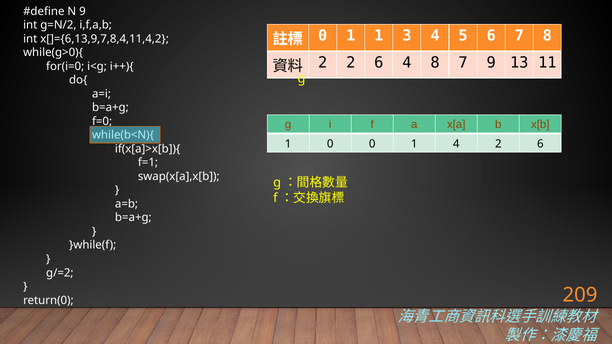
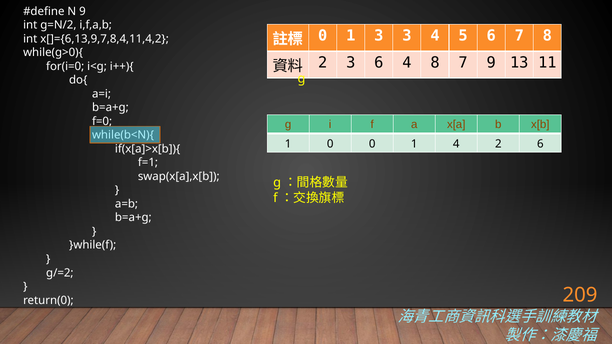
1 1: 1 -> 3
2 2: 2 -> 3
